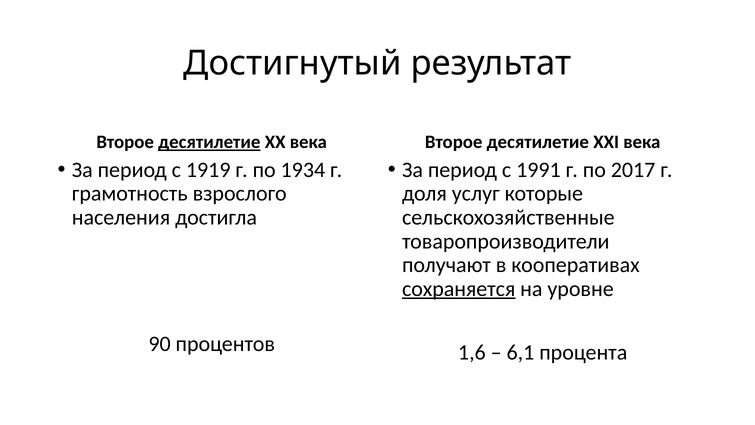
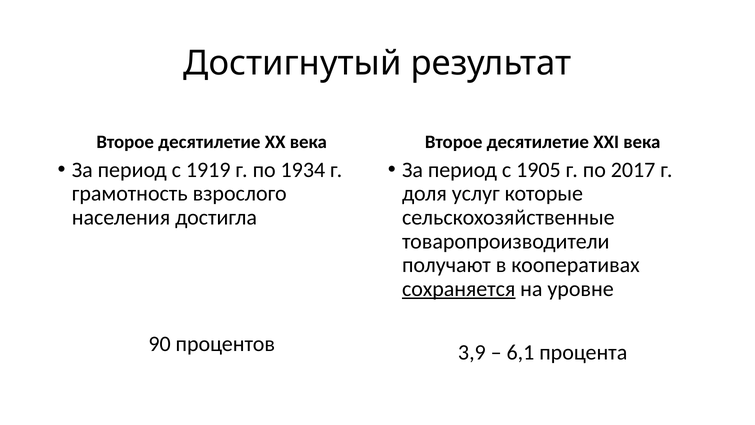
десятилетие at (209, 142) underline: present -> none
1991: 1991 -> 1905
1,6: 1,6 -> 3,9
